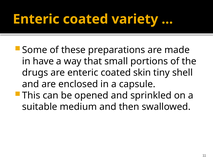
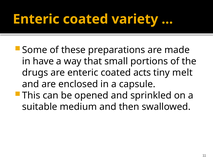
skin: skin -> acts
shell: shell -> melt
